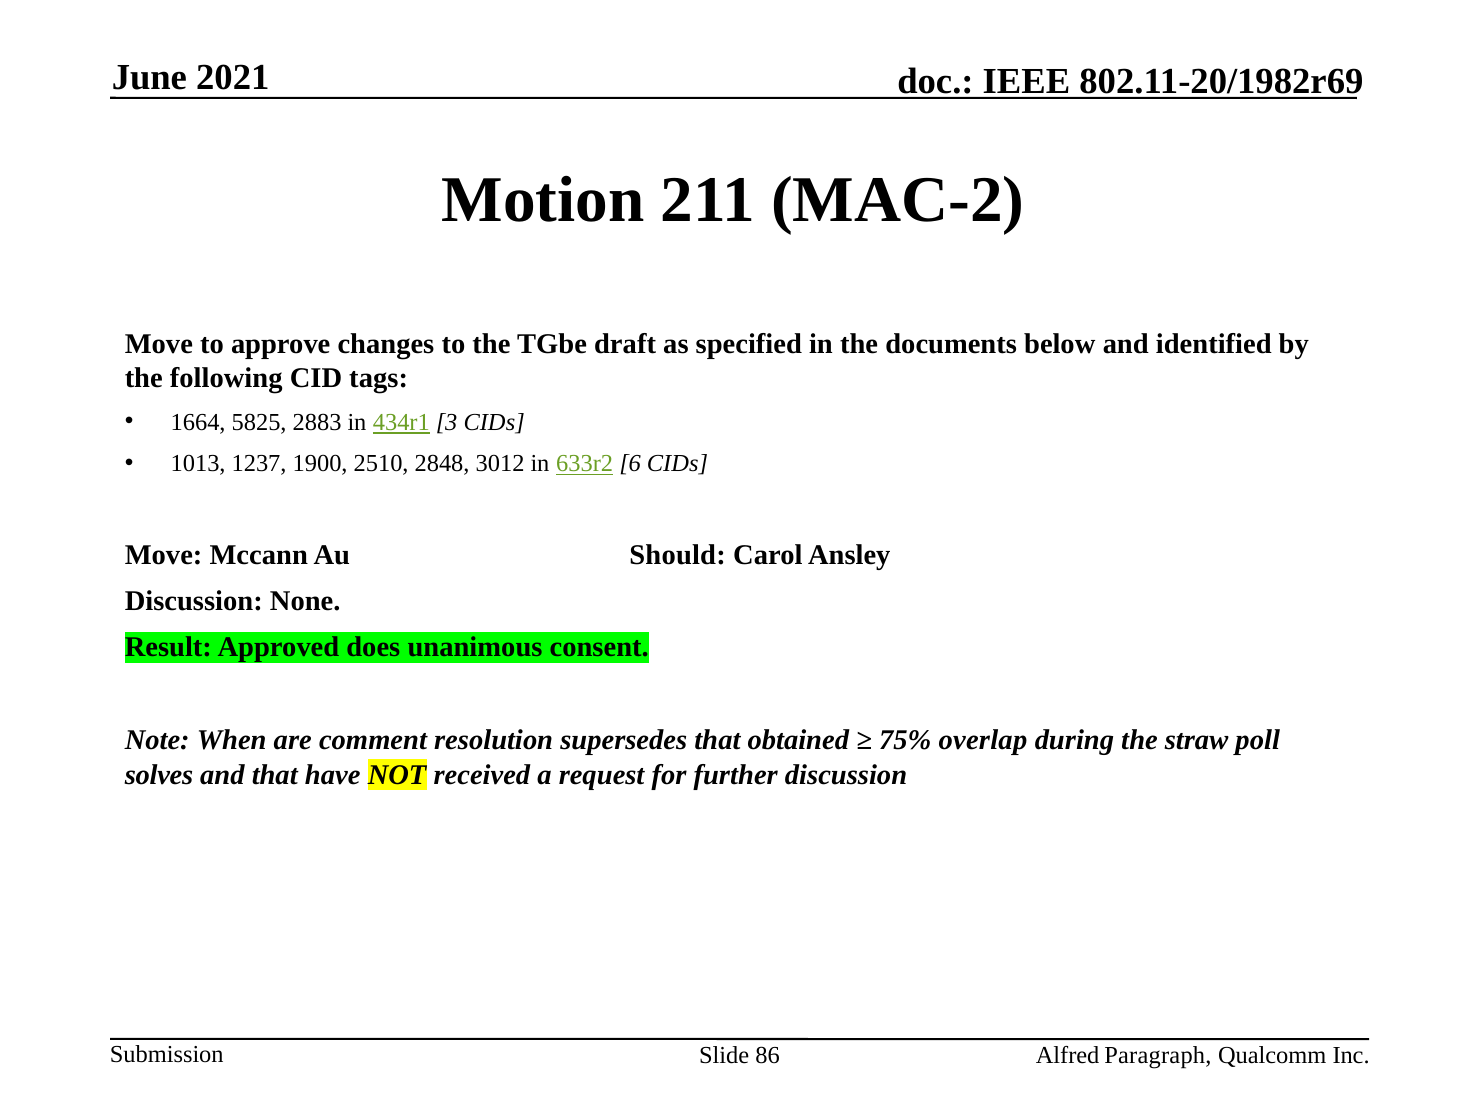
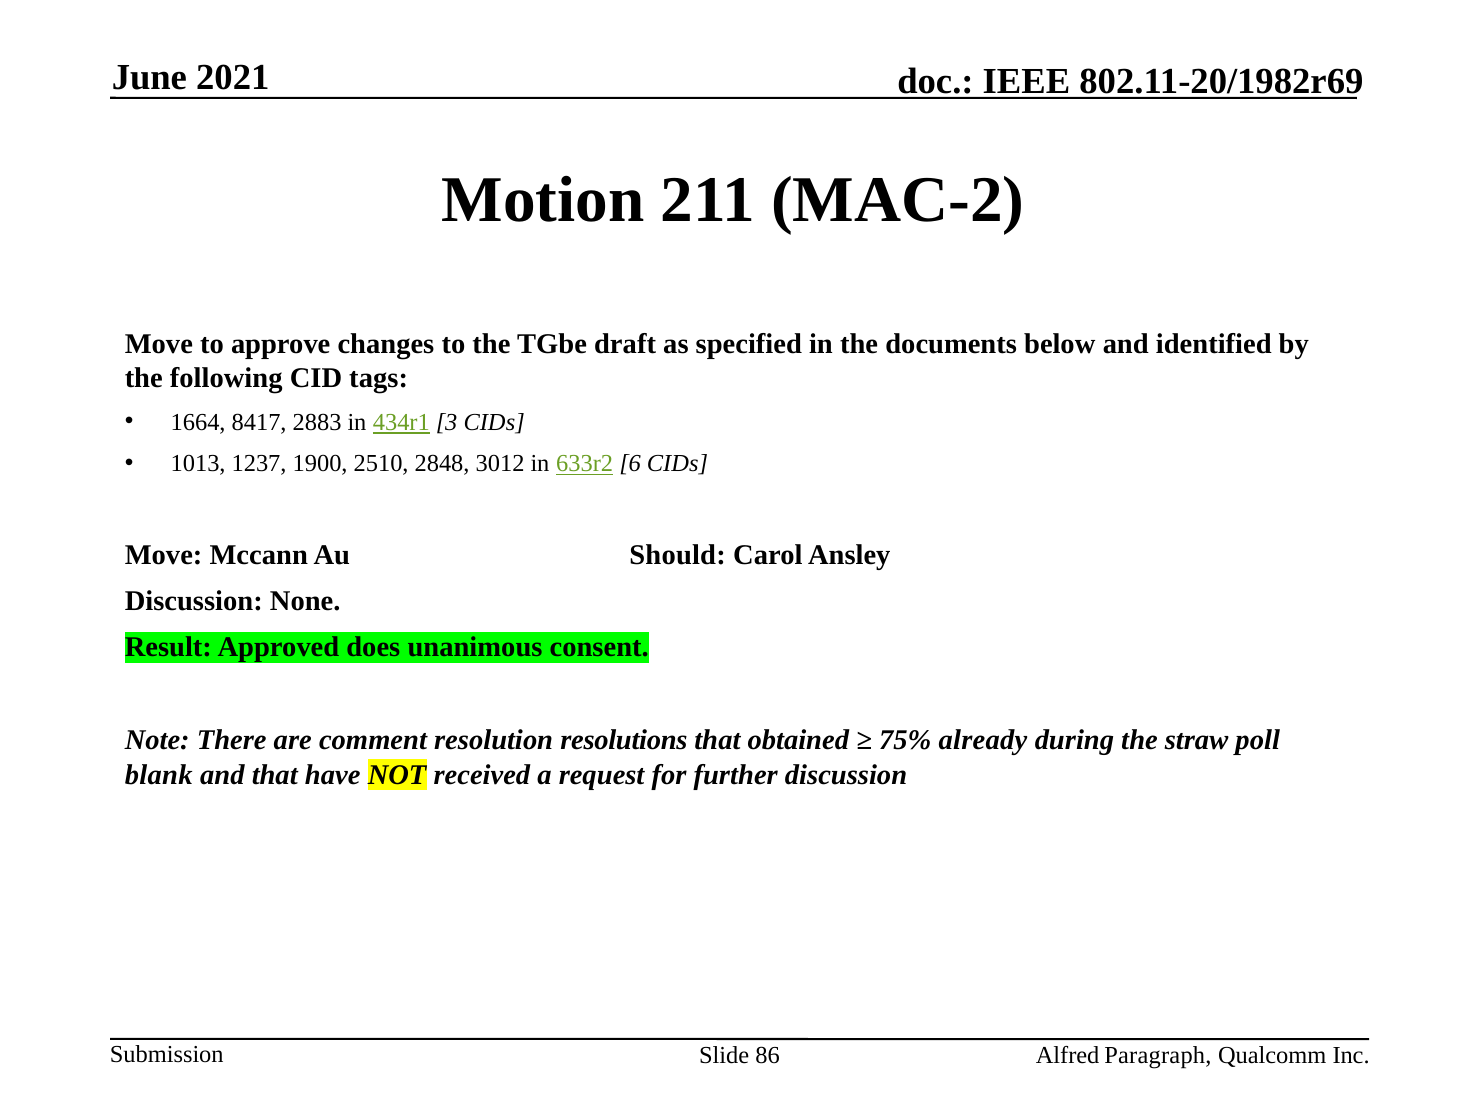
5825: 5825 -> 8417
When: When -> There
supersedes: supersedes -> resolutions
overlap: overlap -> already
solves: solves -> blank
